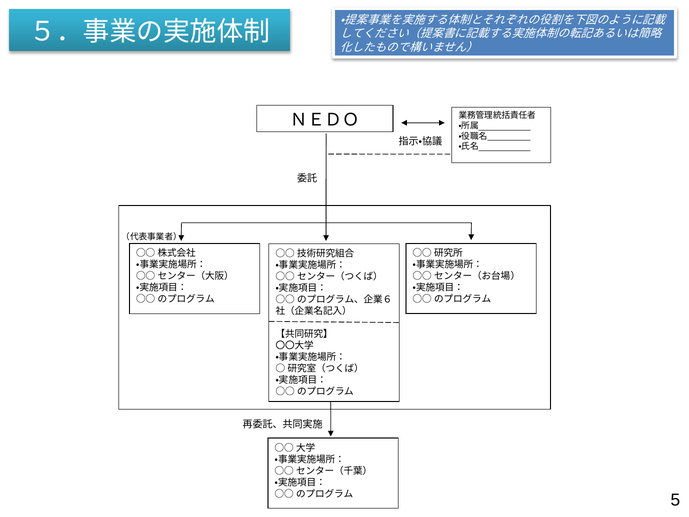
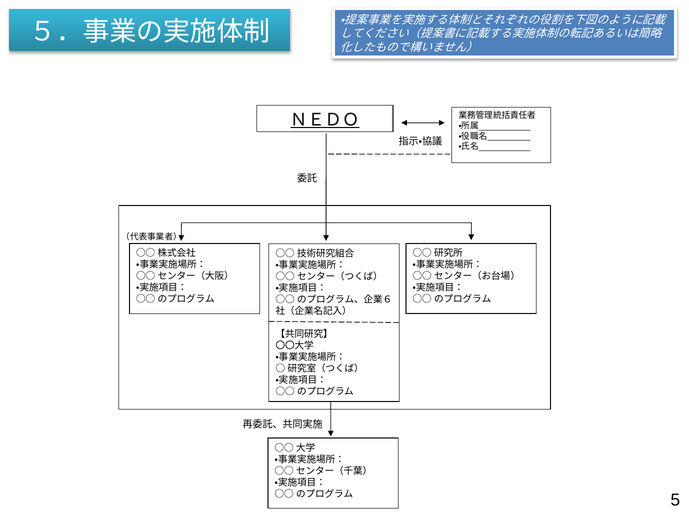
ＮＥＤＯ underline: none -> present
